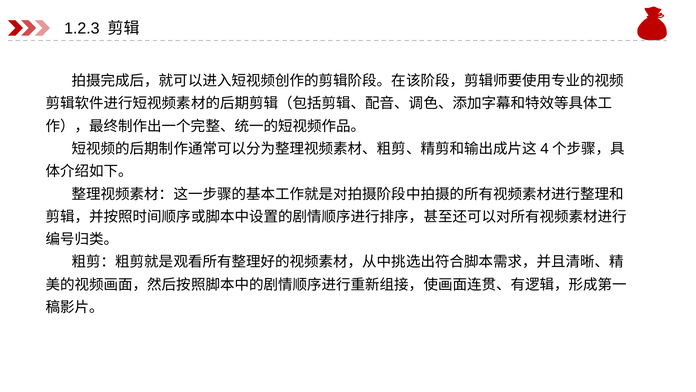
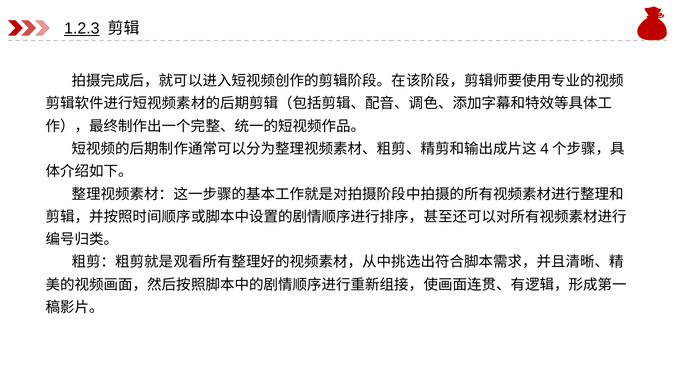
1.2.3 underline: none -> present
